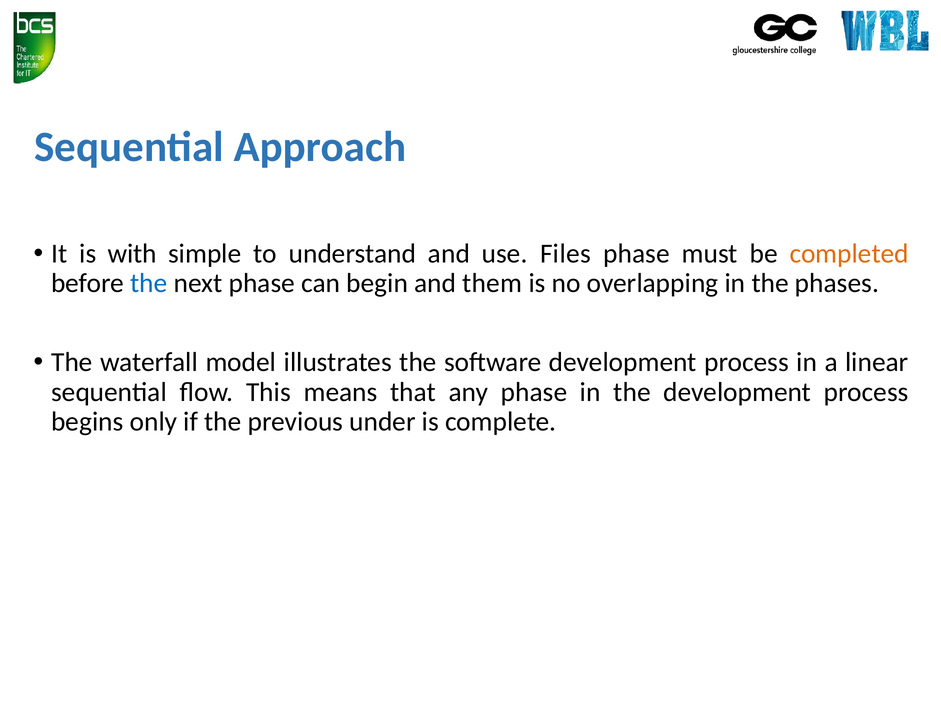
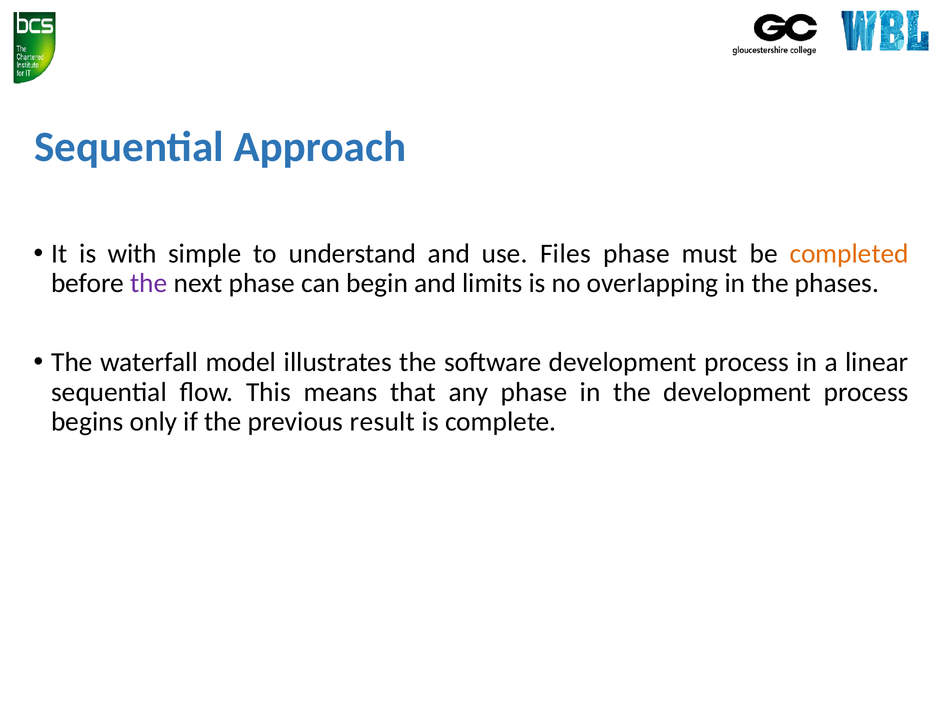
the at (149, 283) colour: blue -> purple
them: them -> limits
under: under -> result
